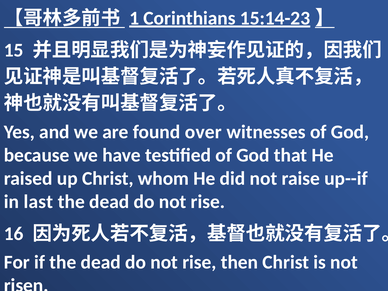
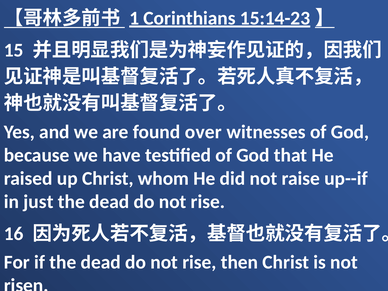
last: last -> just
